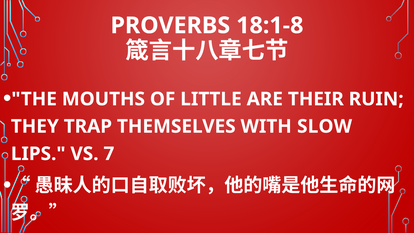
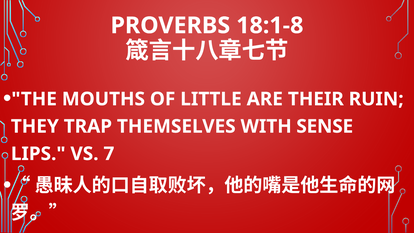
SLOW: SLOW -> SENSE
